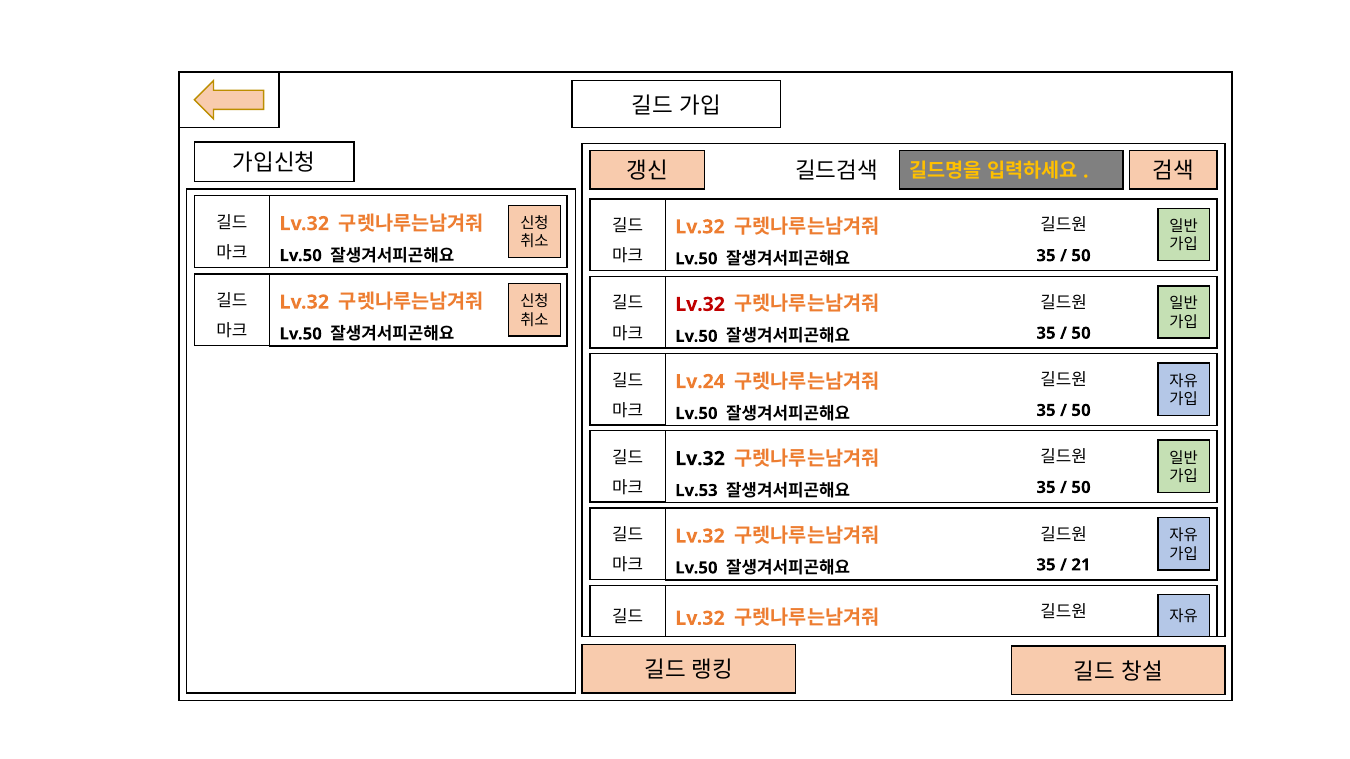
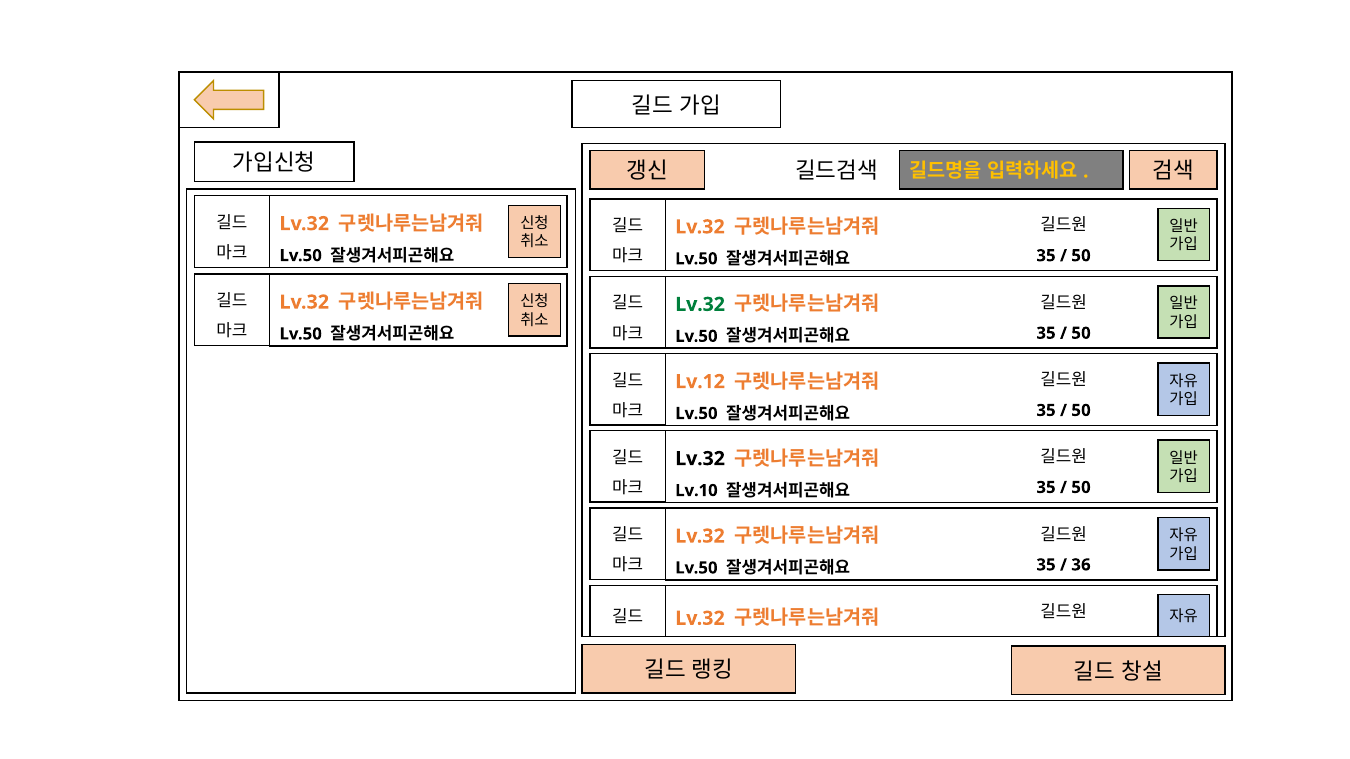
Lv.32 at (700, 305) colour: red -> green
Lv.24: Lv.24 -> Lv.12
Lv.53: Lv.53 -> Lv.10
21: 21 -> 36
